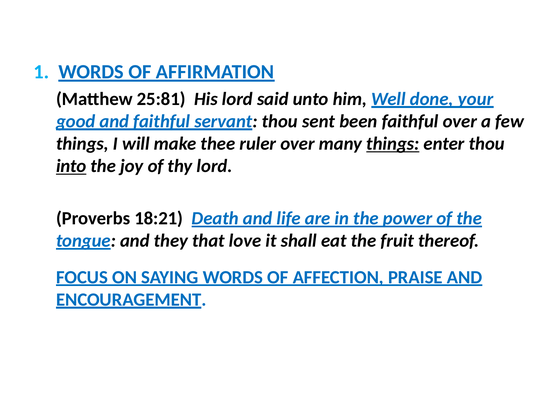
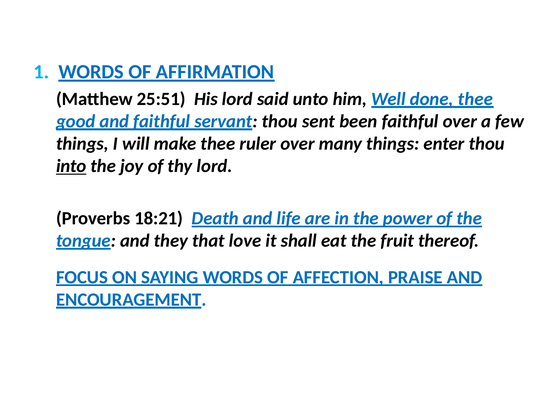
25:81: 25:81 -> 25:51
done your: your -> thee
things at (393, 144) underline: present -> none
